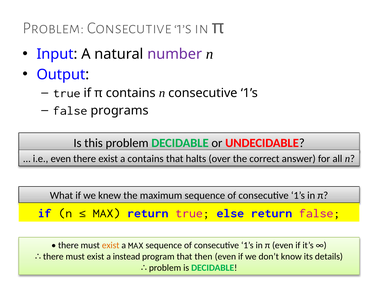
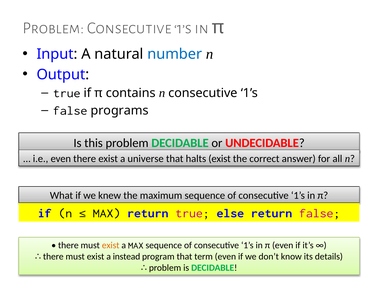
number colour: purple -> blue
a contains: contains -> universe
halts over: over -> exist
then: then -> term
